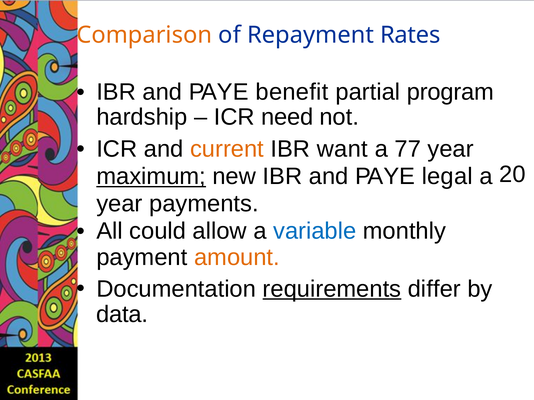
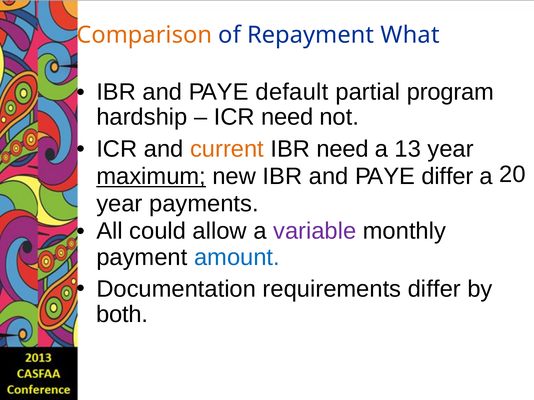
Rates: Rates -> What
benefit: benefit -> default
IBR want: want -> need
77: 77 -> 13
PAYE legal: legal -> differ
variable colour: blue -> purple
amount colour: orange -> blue
requirements underline: present -> none
data: data -> both
